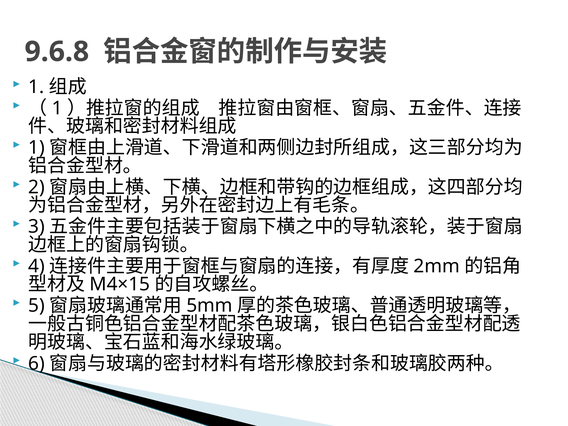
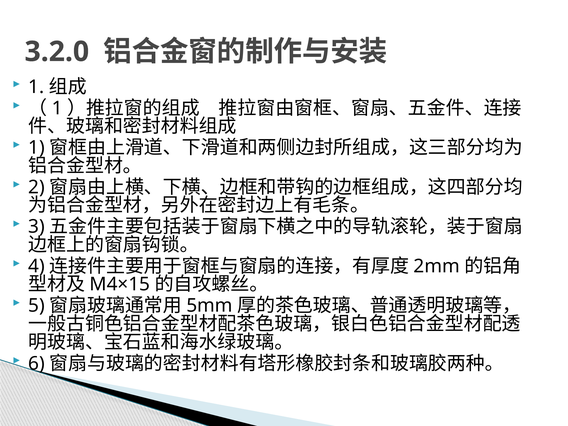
9.6.8: 9.6.8 -> 3.2.0
